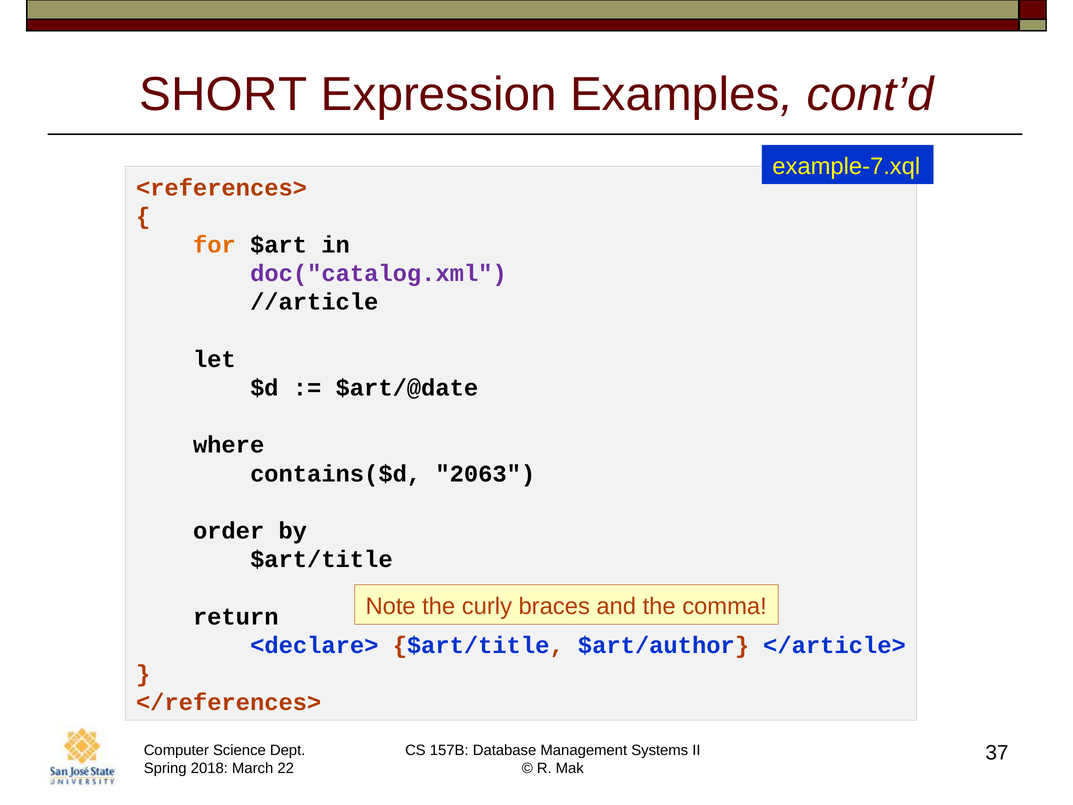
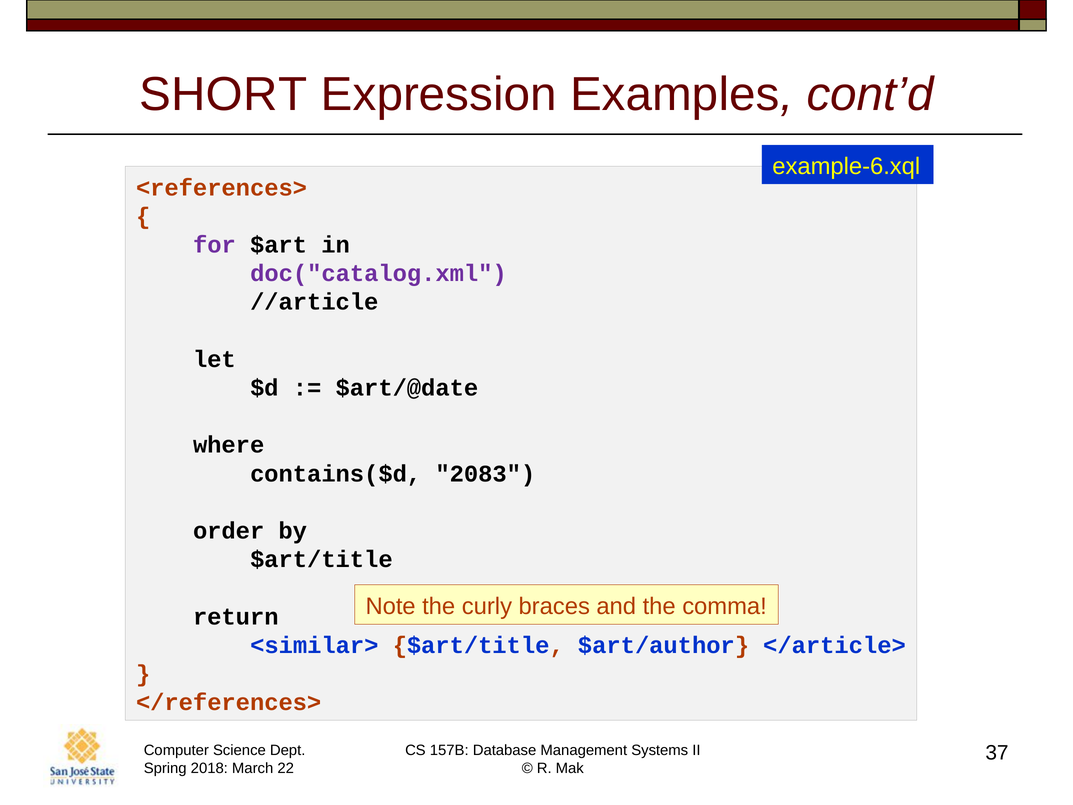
example-7.xql: example-7.xql -> example-6.xql
for colour: orange -> purple
2063: 2063 -> 2083
<declare>: <declare> -> <similar>
